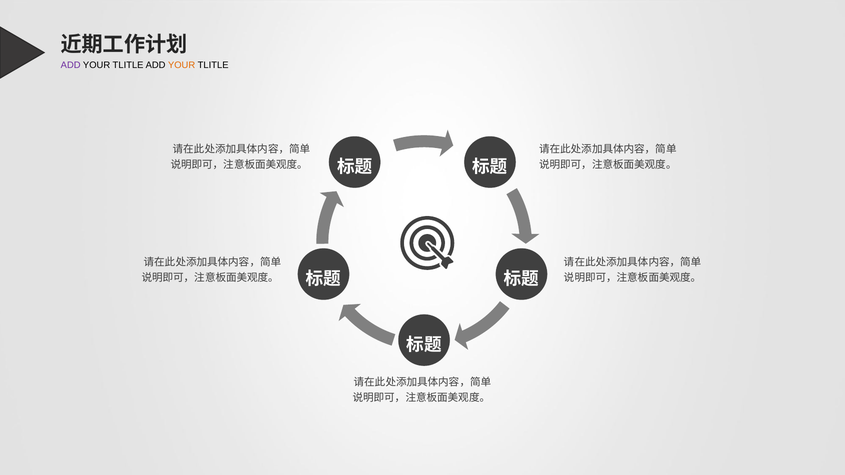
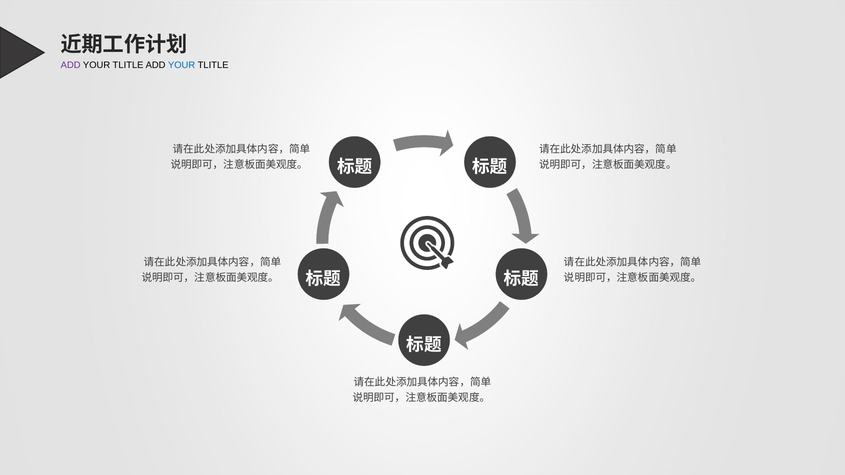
YOUR at (182, 65) colour: orange -> blue
